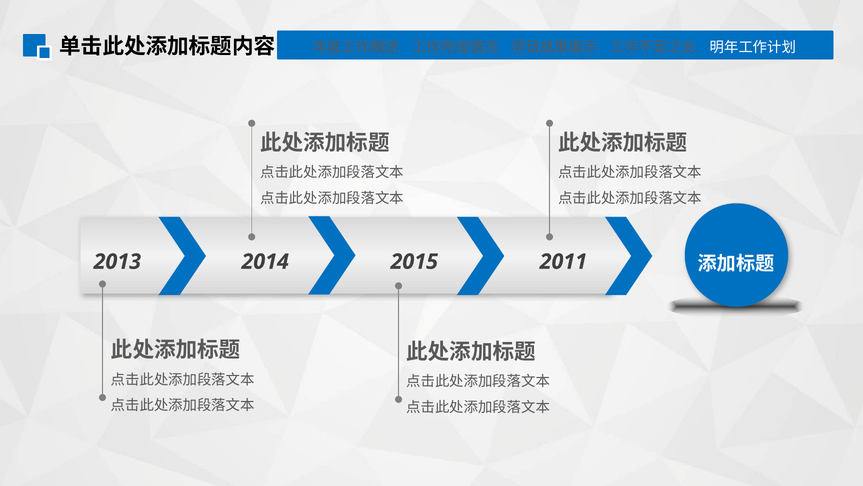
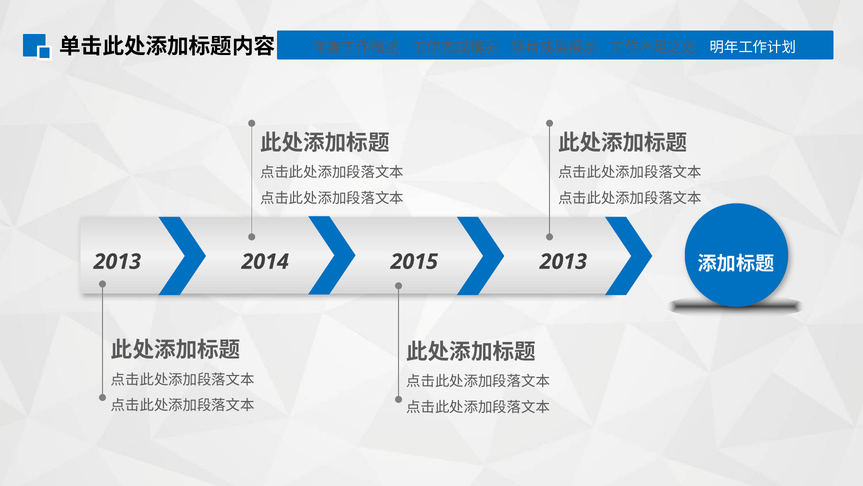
2015 2011: 2011 -> 2013
